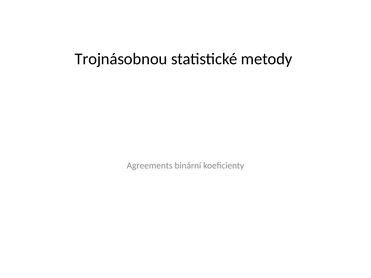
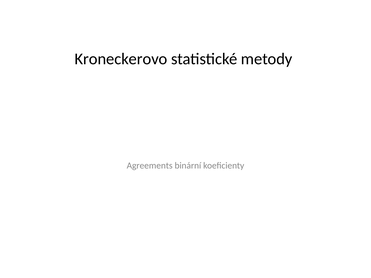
Trojnásobnou: Trojnásobnou -> Kroneckerovo
